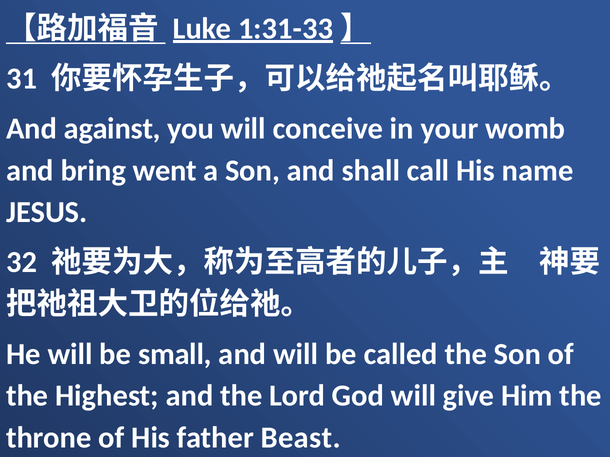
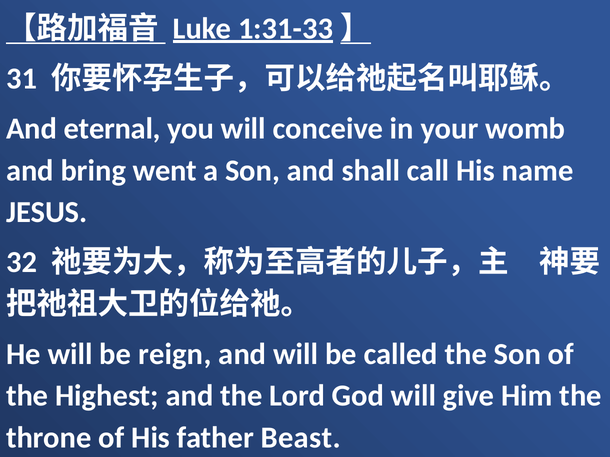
against: against -> eternal
small: small -> reign
